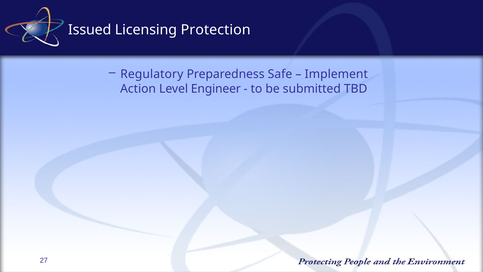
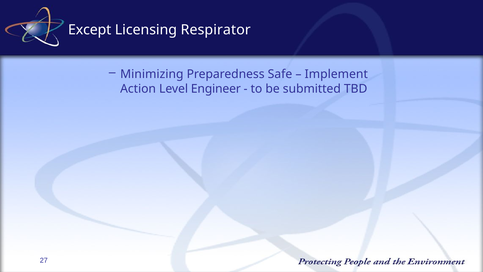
Issued: Issued -> Except
Protection: Protection -> Respirator
Regulatory: Regulatory -> Minimizing
